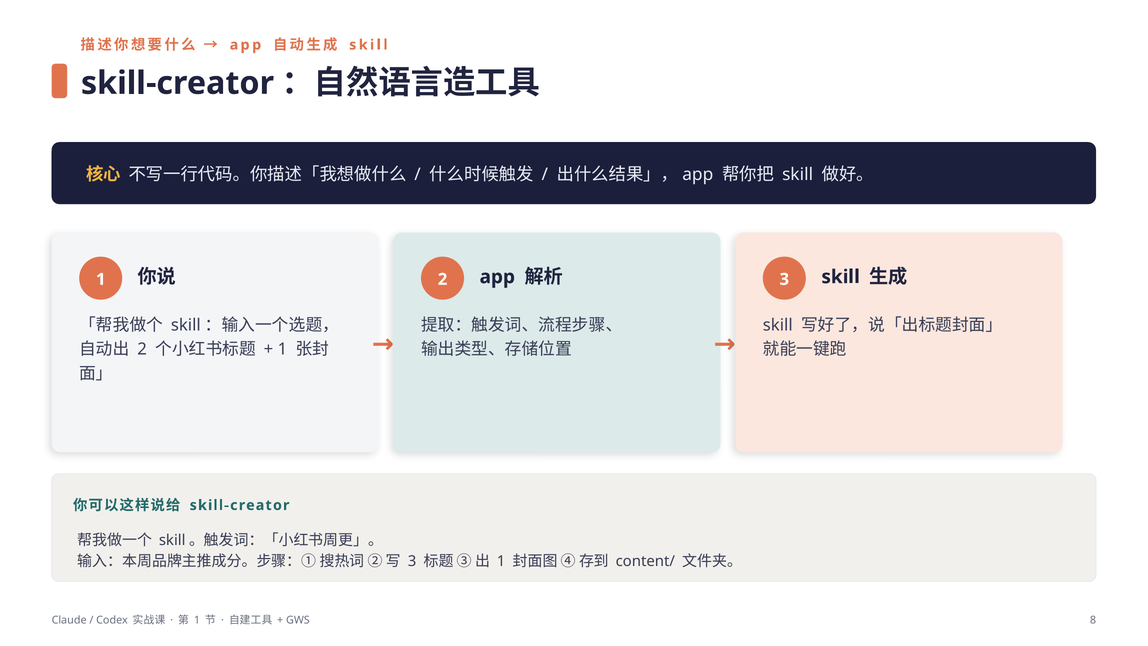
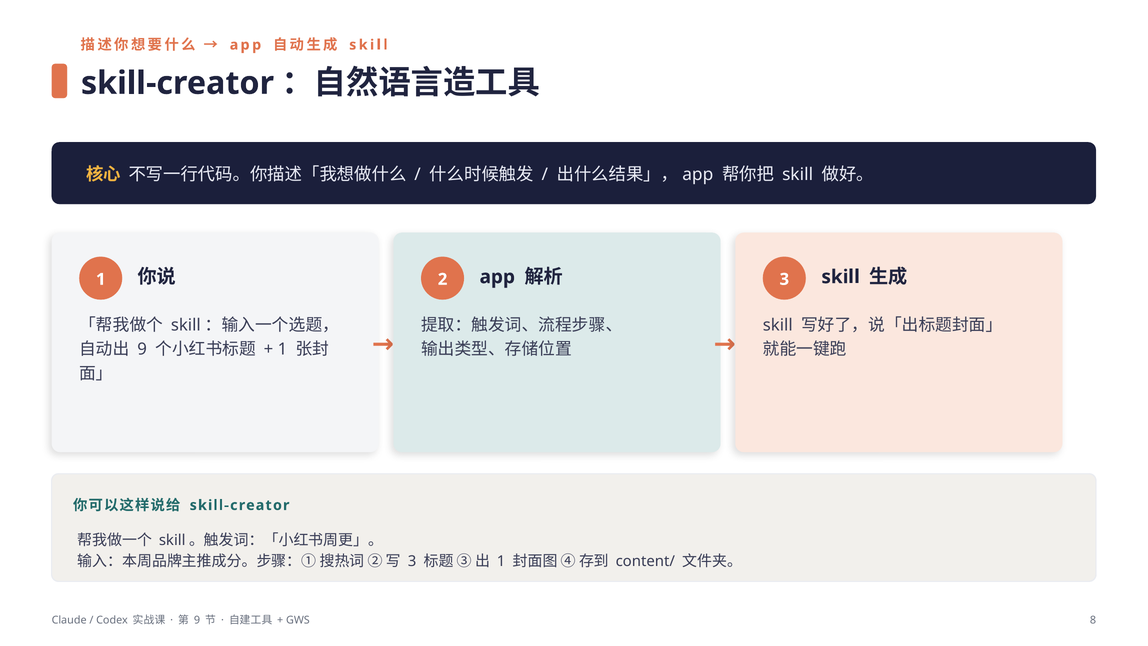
2 at (142, 349): 2 -> 9
1 at (197, 620): 1 -> 9
